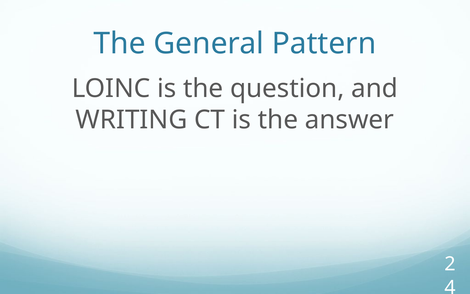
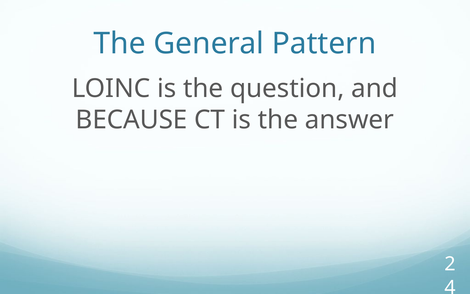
WRITING: WRITING -> BECAUSE
